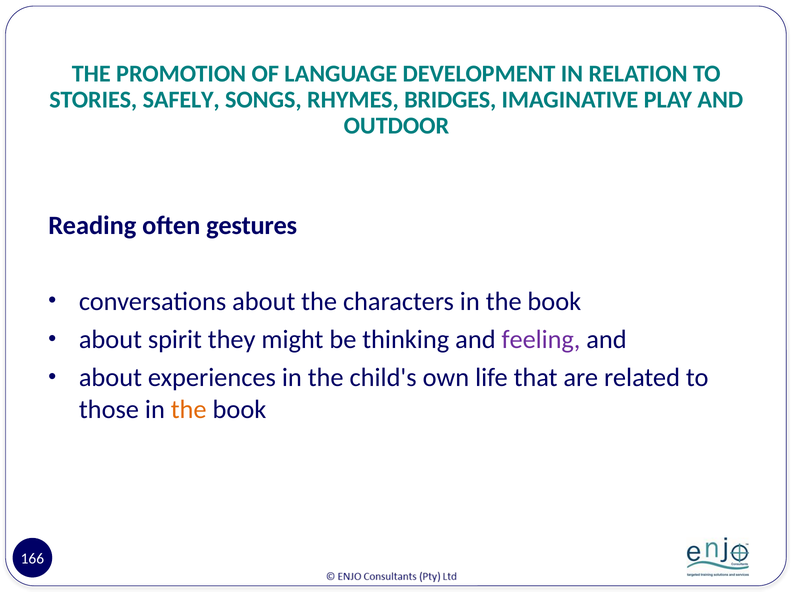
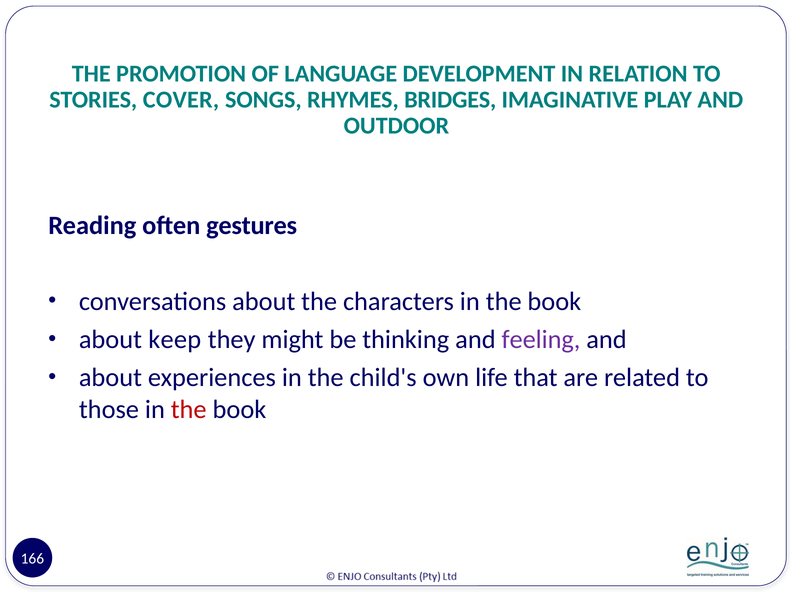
SAFELY: SAFELY -> COVER
spirit: spirit -> keep
the at (189, 409) colour: orange -> red
